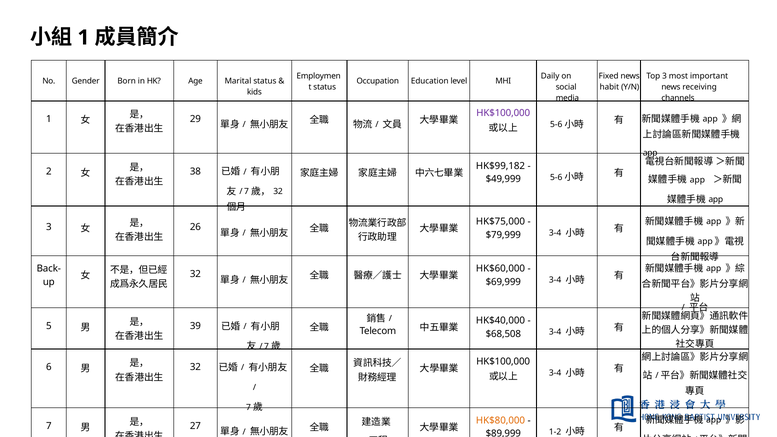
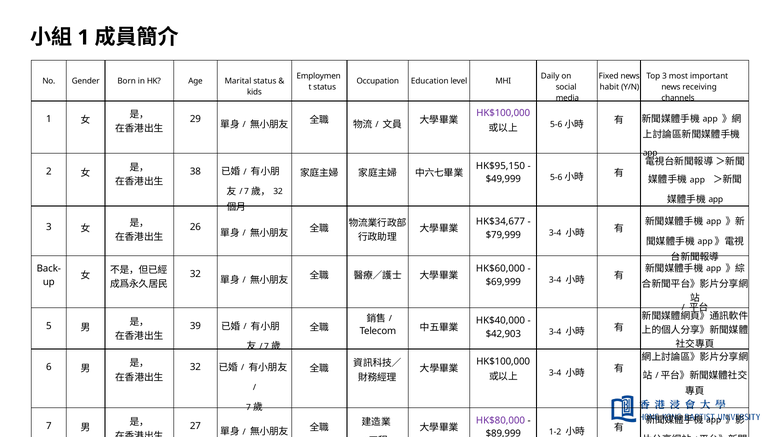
HK$99,182: HK$99,182 -> HK$95,150
HK$75,000: HK$75,000 -> HK$34,677
$68,508: $68,508 -> $42,903
HK$80,000 colour: orange -> purple
